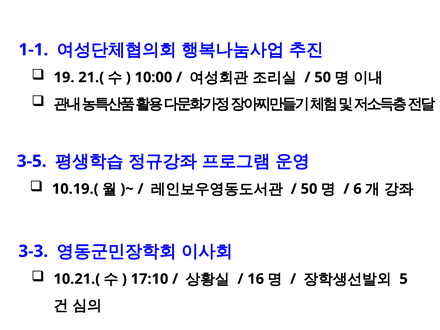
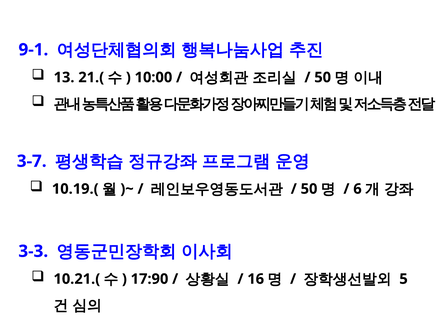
1-1: 1-1 -> 9-1
19: 19 -> 13
3-5: 3-5 -> 3-7
17:10: 17:10 -> 17:90
